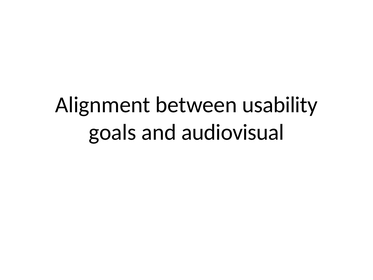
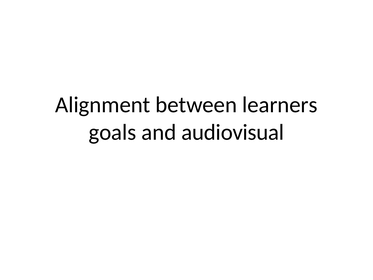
usability: usability -> learners
